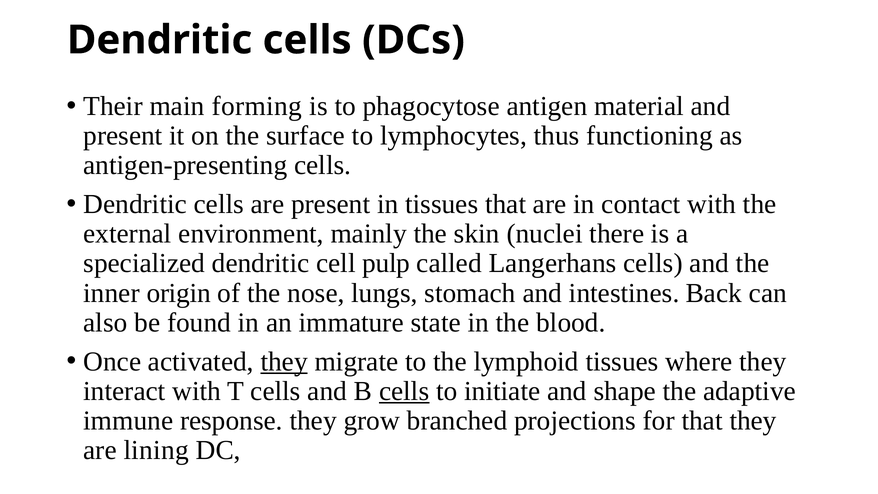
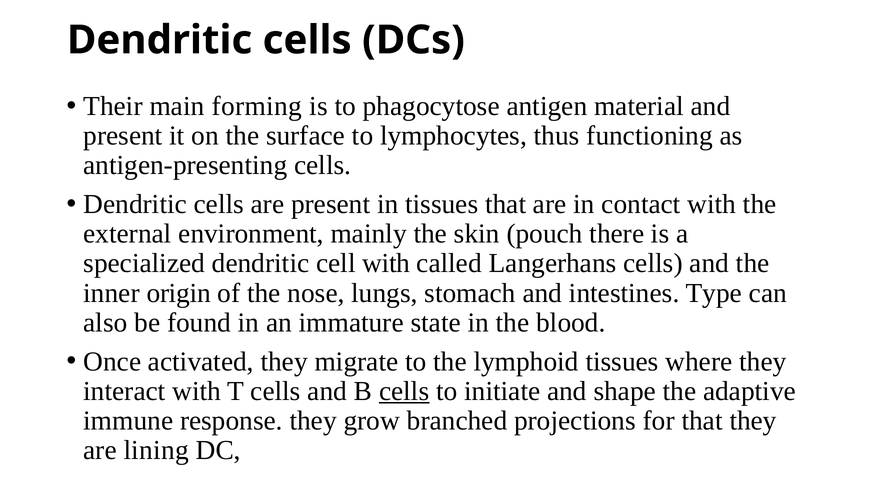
nuclei: nuclei -> pouch
cell pulp: pulp -> with
Back: Back -> Type
they at (284, 361) underline: present -> none
